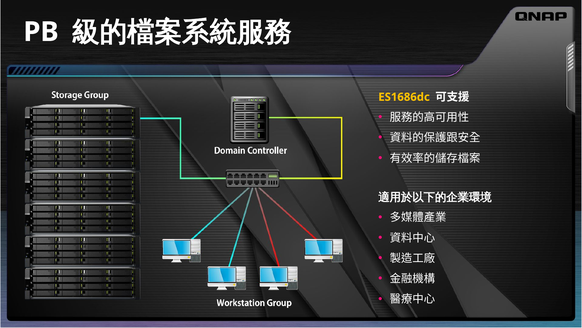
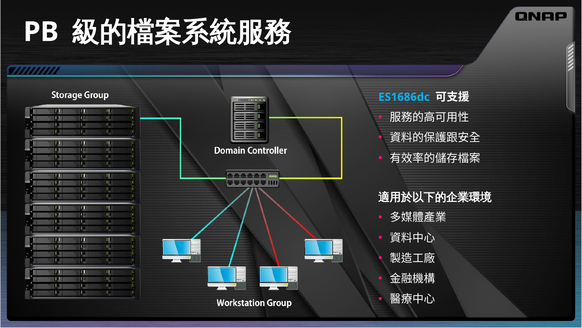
ES1686dc colour: yellow -> light blue
